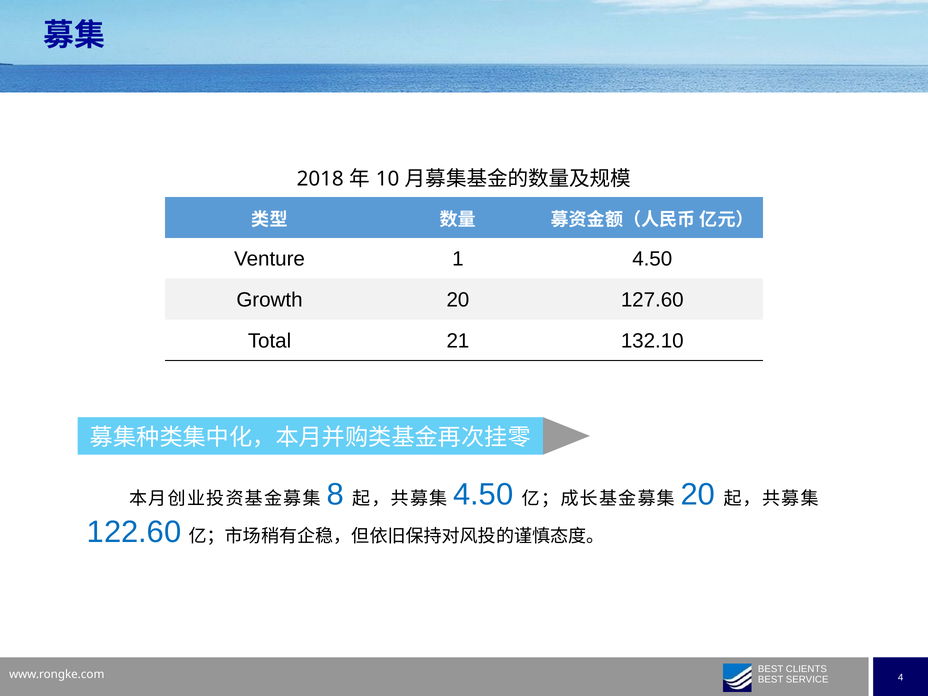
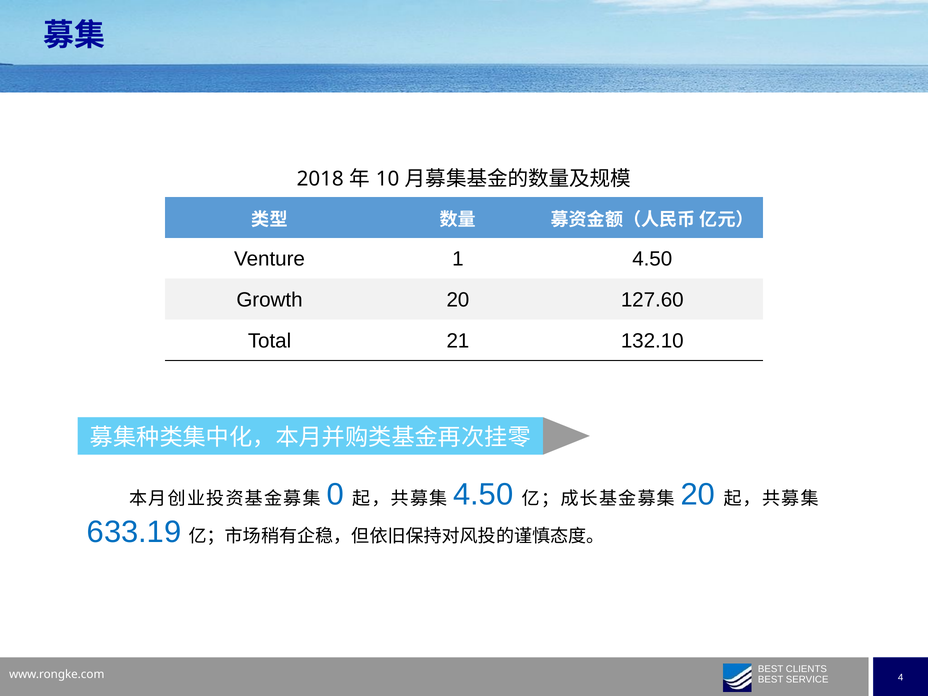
8: 8 -> 0
122.60: 122.60 -> 633.19
